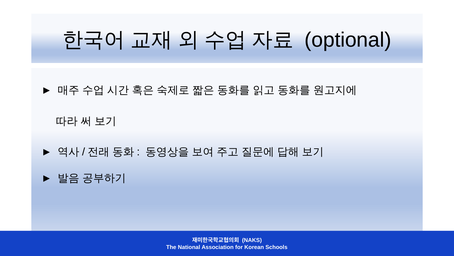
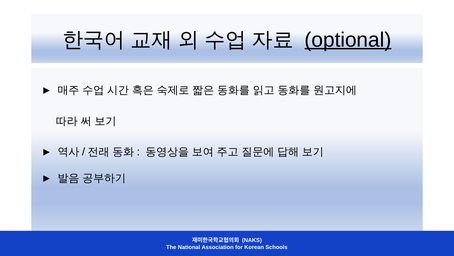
optional underline: none -> present
